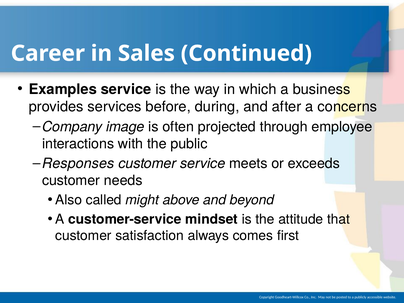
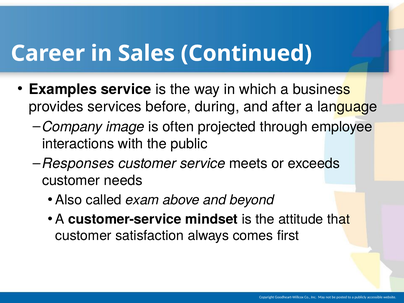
concerns: concerns -> language
might: might -> exam
